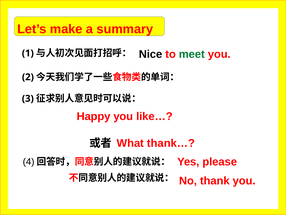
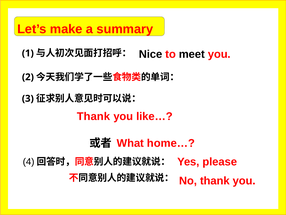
meet colour: green -> black
Happy at (94, 116): Happy -> Thank
thank…: thank… -> home…
